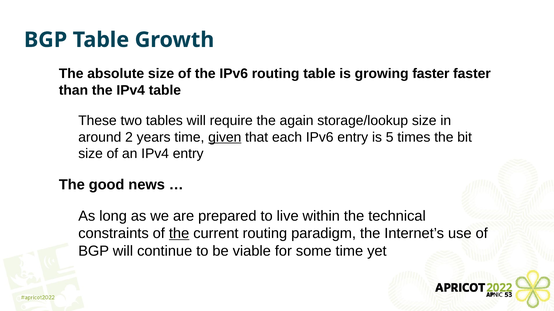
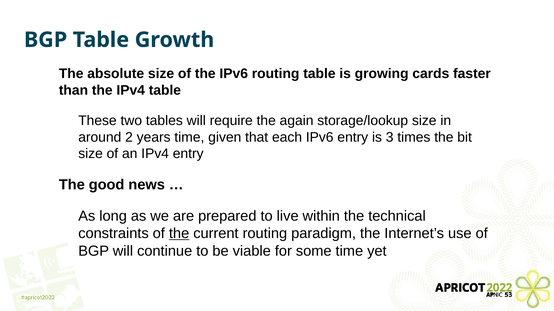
growing faster: faster -> cards
given underline: present -> none
5: 5 -> 3
